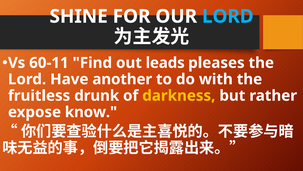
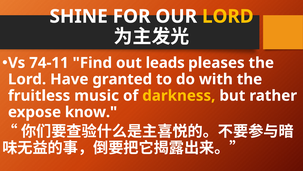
LORD at (228, 16) colour: light blue -> yellow
60-11: 60-11 -> 74-11
another: another -> granted
drunk: drunk -> music
